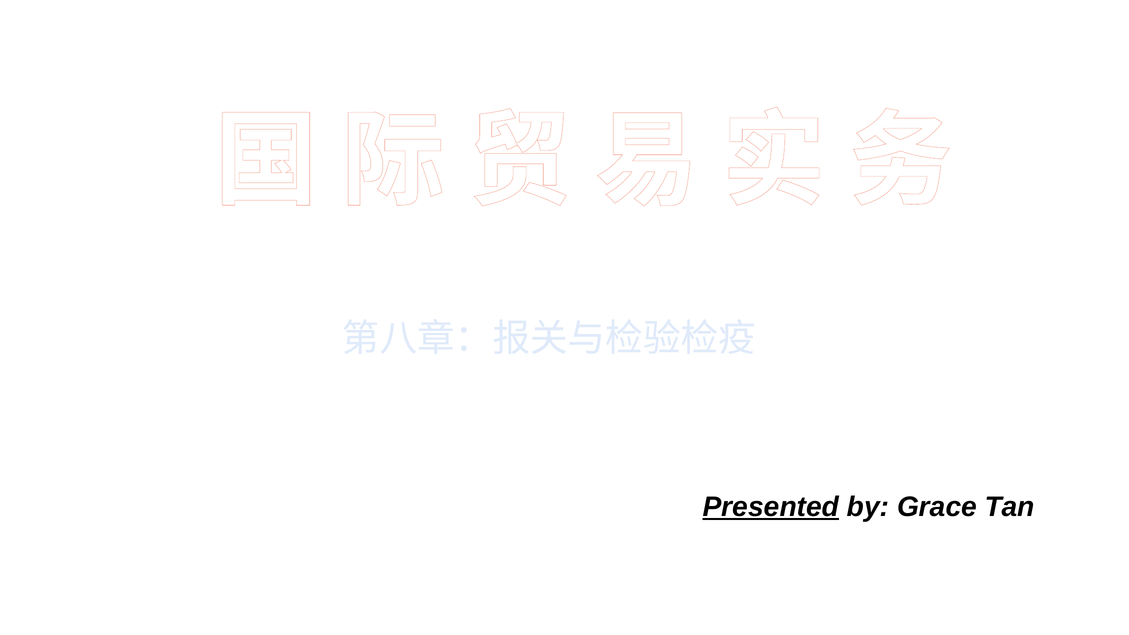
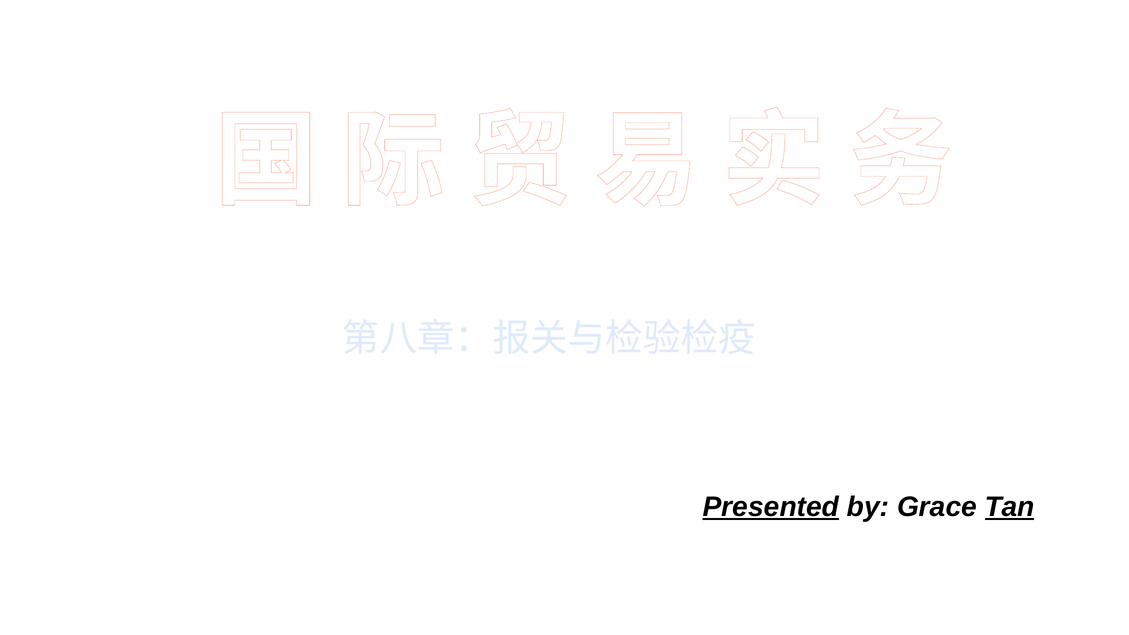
Tan underline: none -> present
